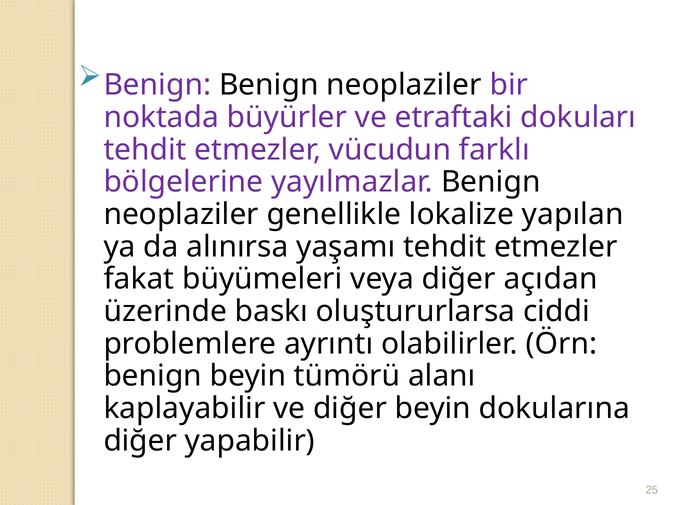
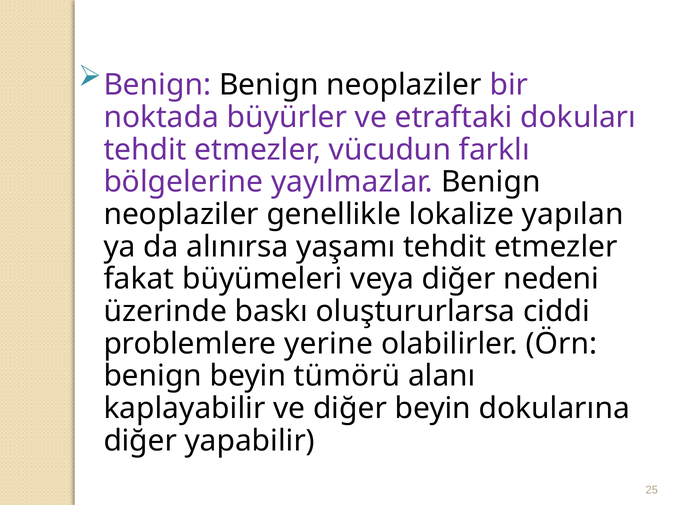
açıdan: açıdan -> nedeni
ayrıntı: ayrıntı -> yerine
